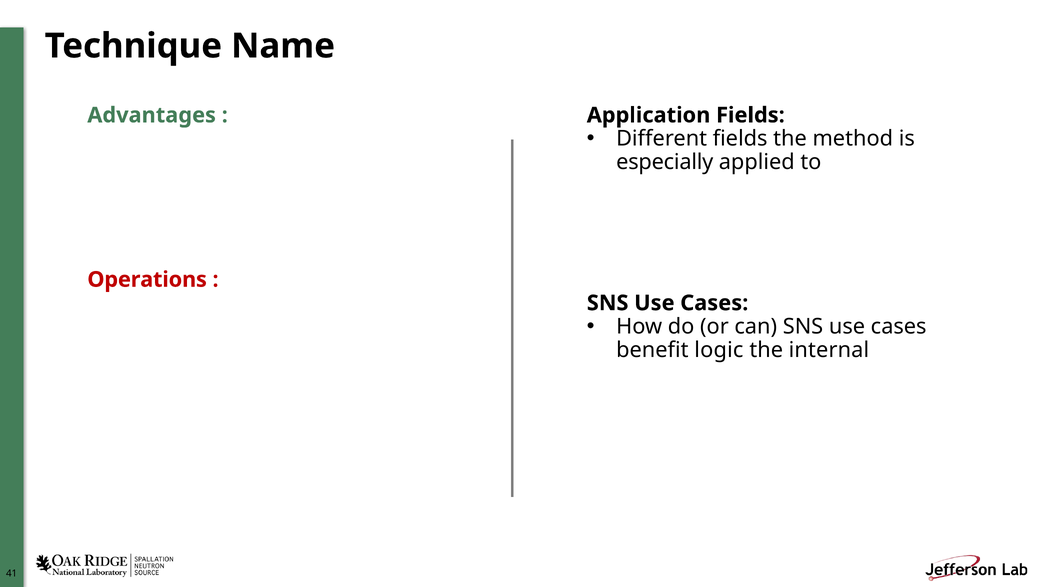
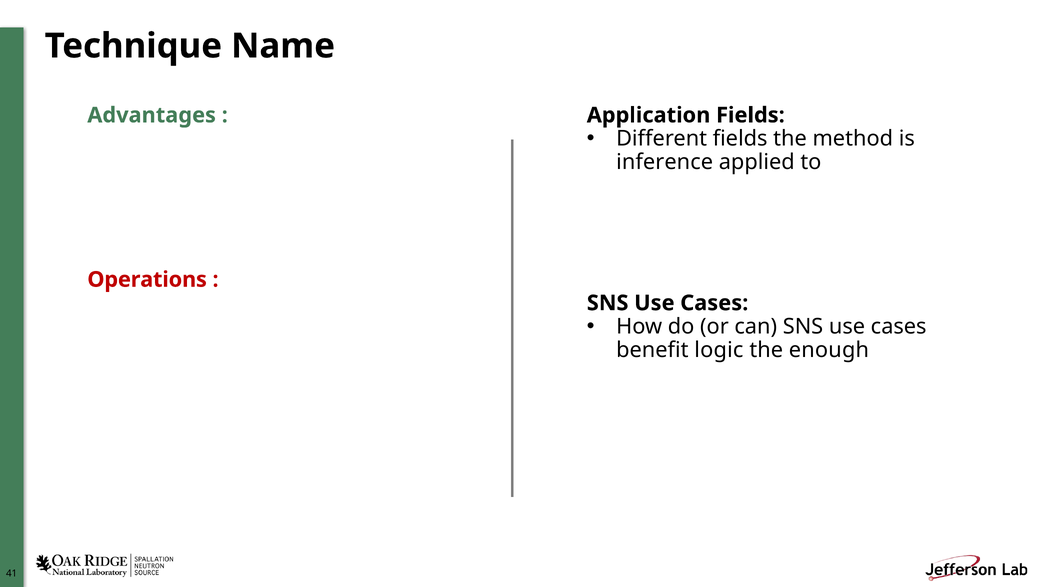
especially: especially -> inference
internal: internal -> enough
